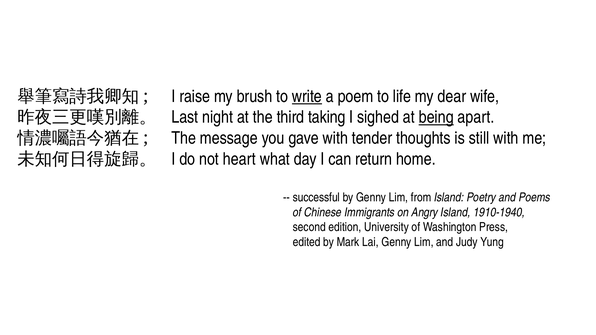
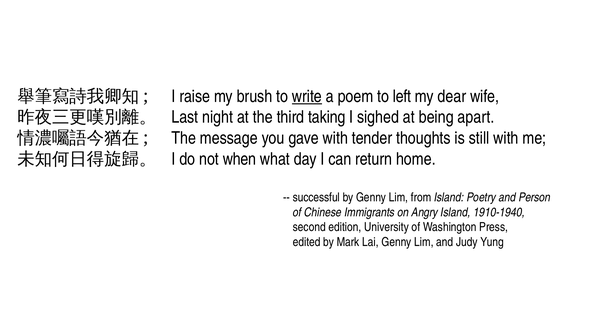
life: life -> left
being underline: present -> none
heart: heart -> when
Poems: Poems -> Person
